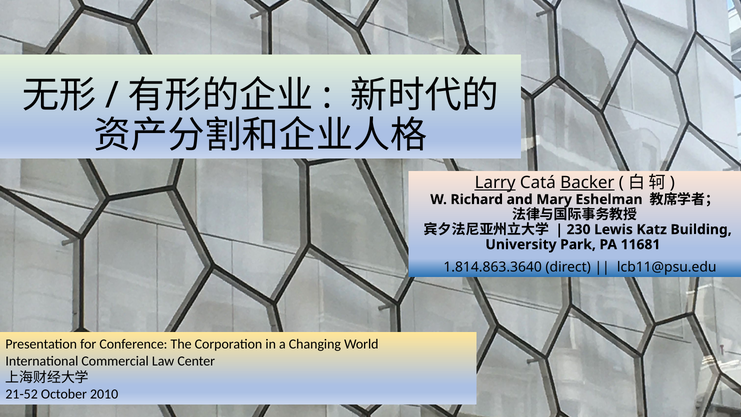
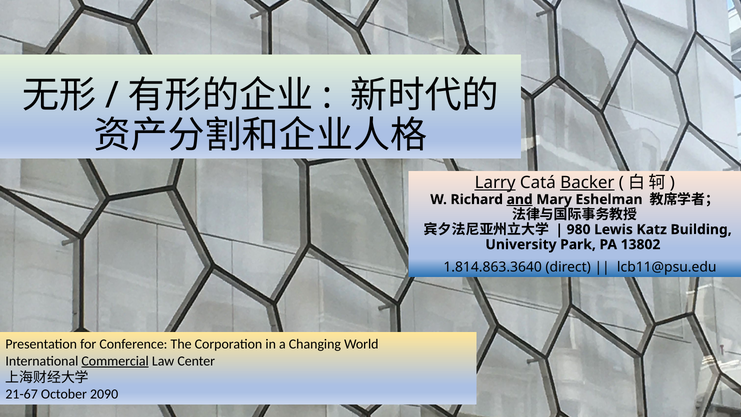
and underline: none -> present
230: 230 -> 980
11681: 11681 -> 13802
Commercial underline: none -> present
21-52: 21-52 -> 21-67
2010: 2010 -> 2090
